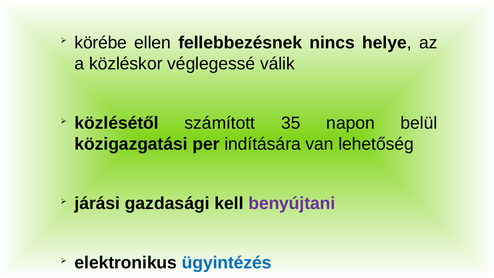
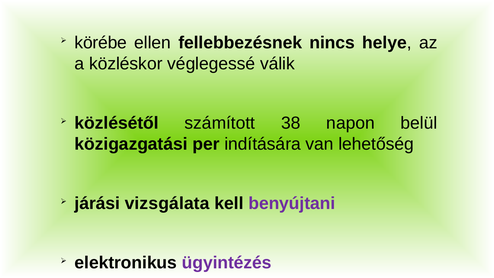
35: 35 -> 38
gazdasági: gazdasági -> vizsgálata
ügyintézés colour: blue -> purple
